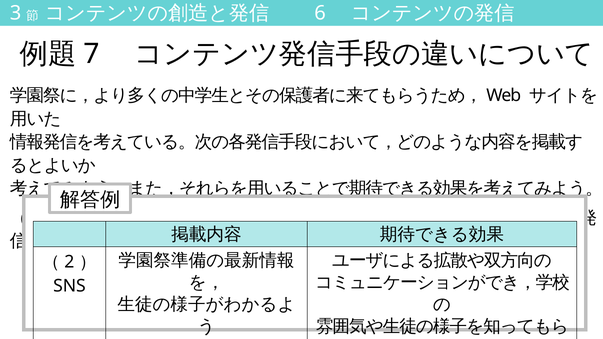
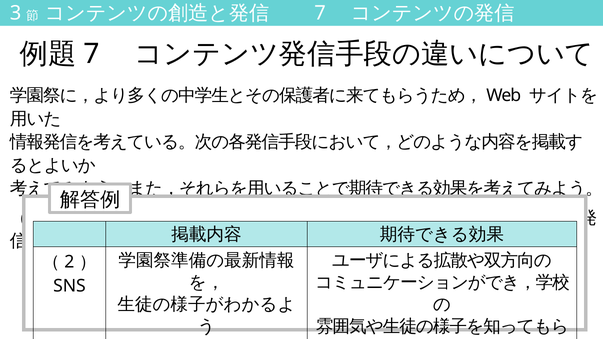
6 at (320, 13): 6 -> 7
